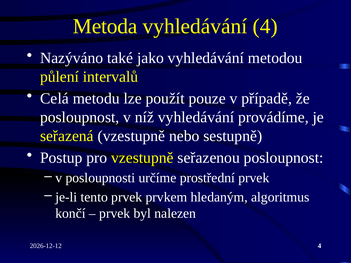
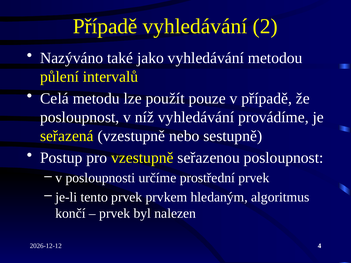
Metoda at (105, 26): Metoda -> Případě
vyhledávání 4: 4 -> 2
